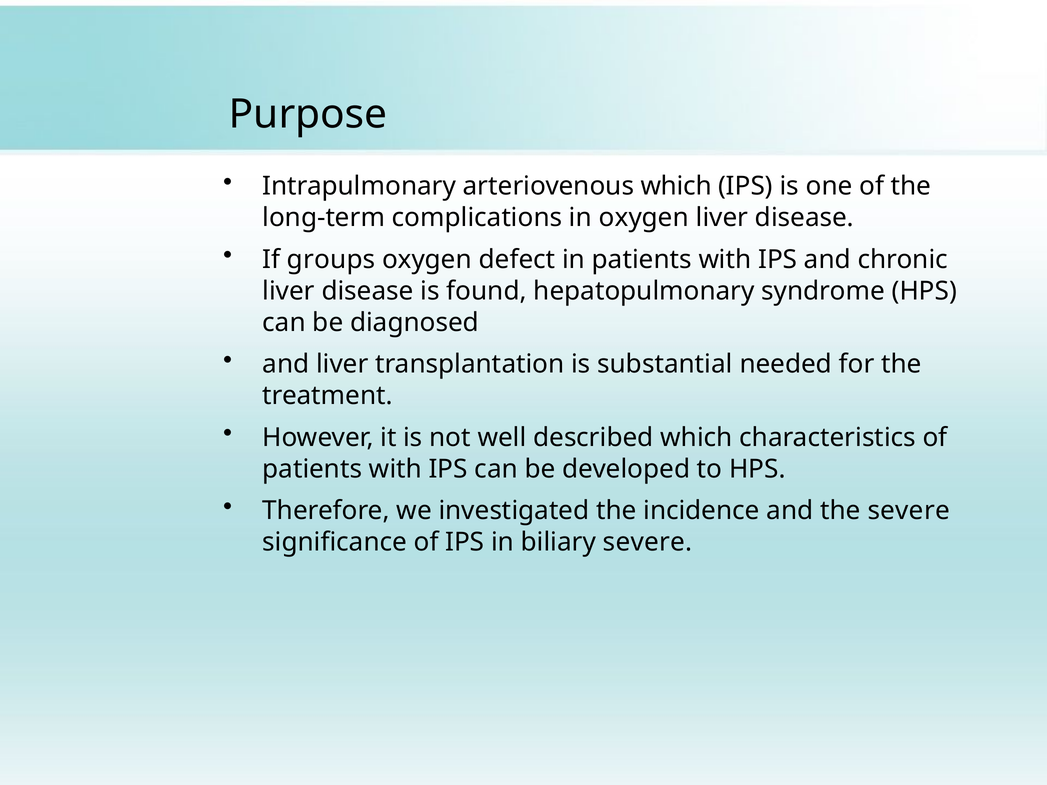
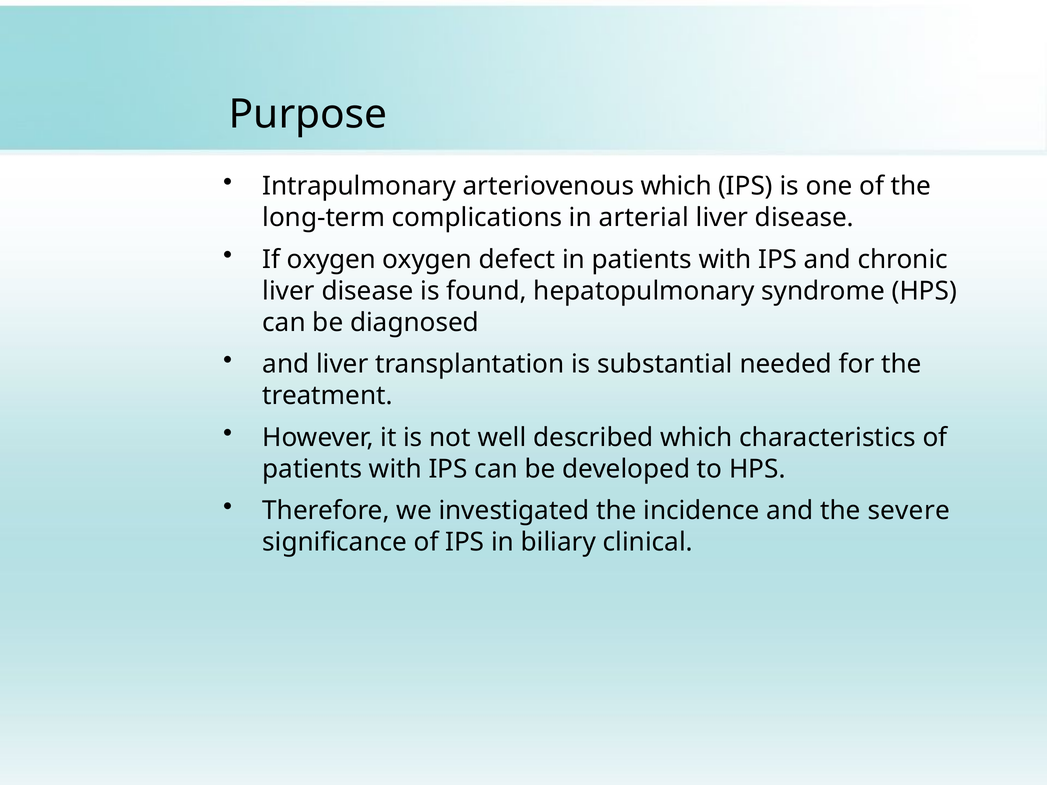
in oxygen: oxygen -> arterial
If groups: groups -> oxygen
biliary severe: severe -> clinical
